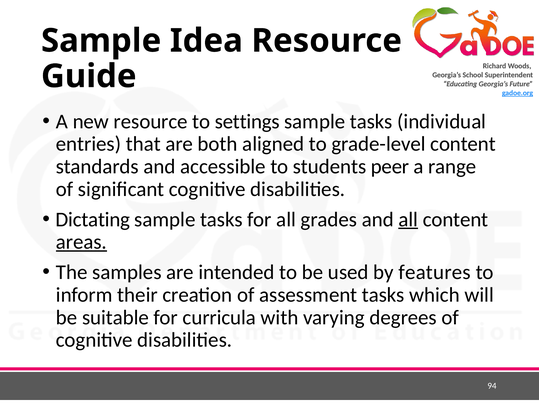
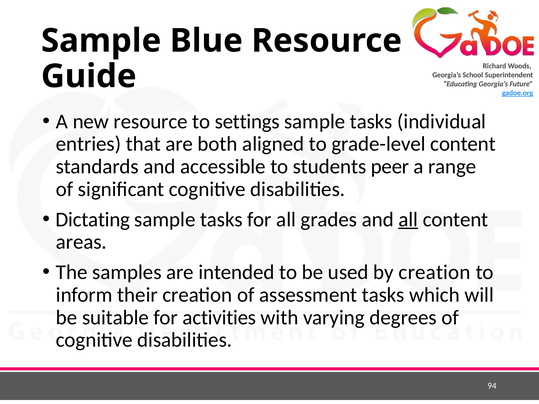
Idea: Idea -> Blue
areas underline: present -> none
by features: features -> creation
curricula: curricula -> activities
